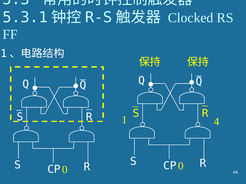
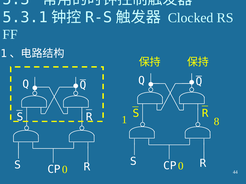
4: 4 -> 8
